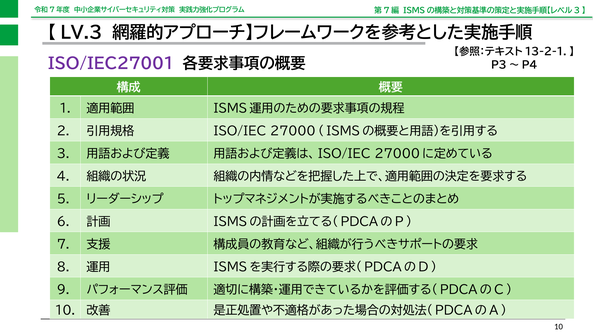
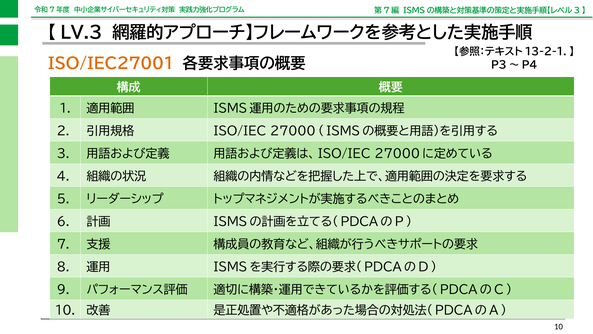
ISO/IEC27001 colour: purple -> orange
